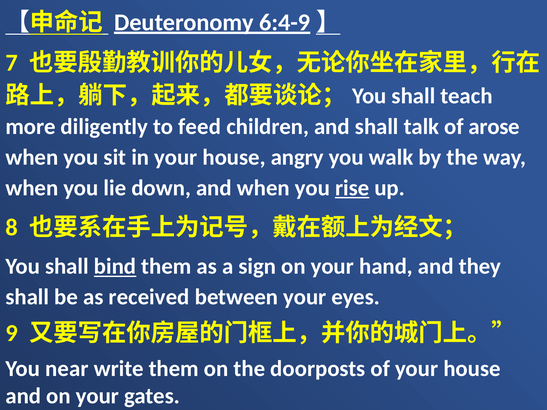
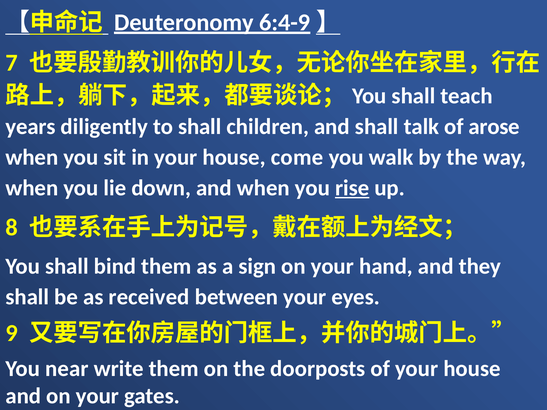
more: more -> years
to feed: feed -> shall
angry: angry -> come
bind underline: present -> none
